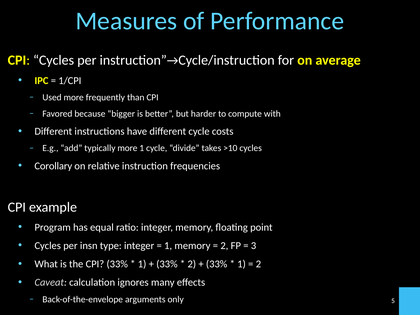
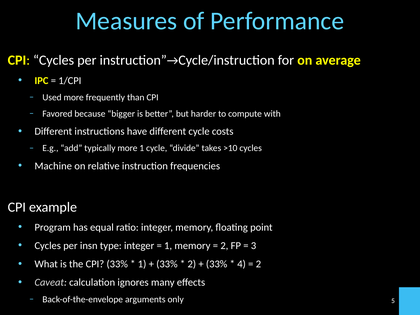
Corollary: Corollary -> Machine
1 at (242, 264): 1 -> 4
